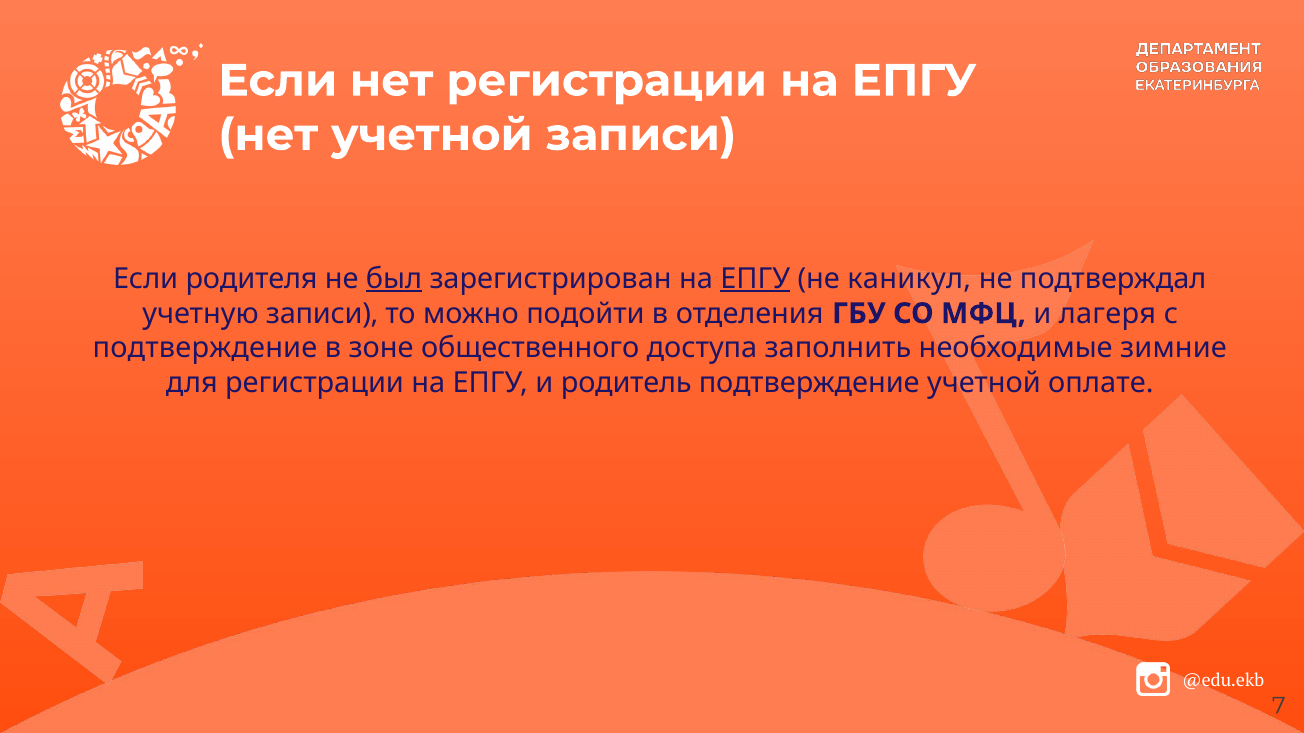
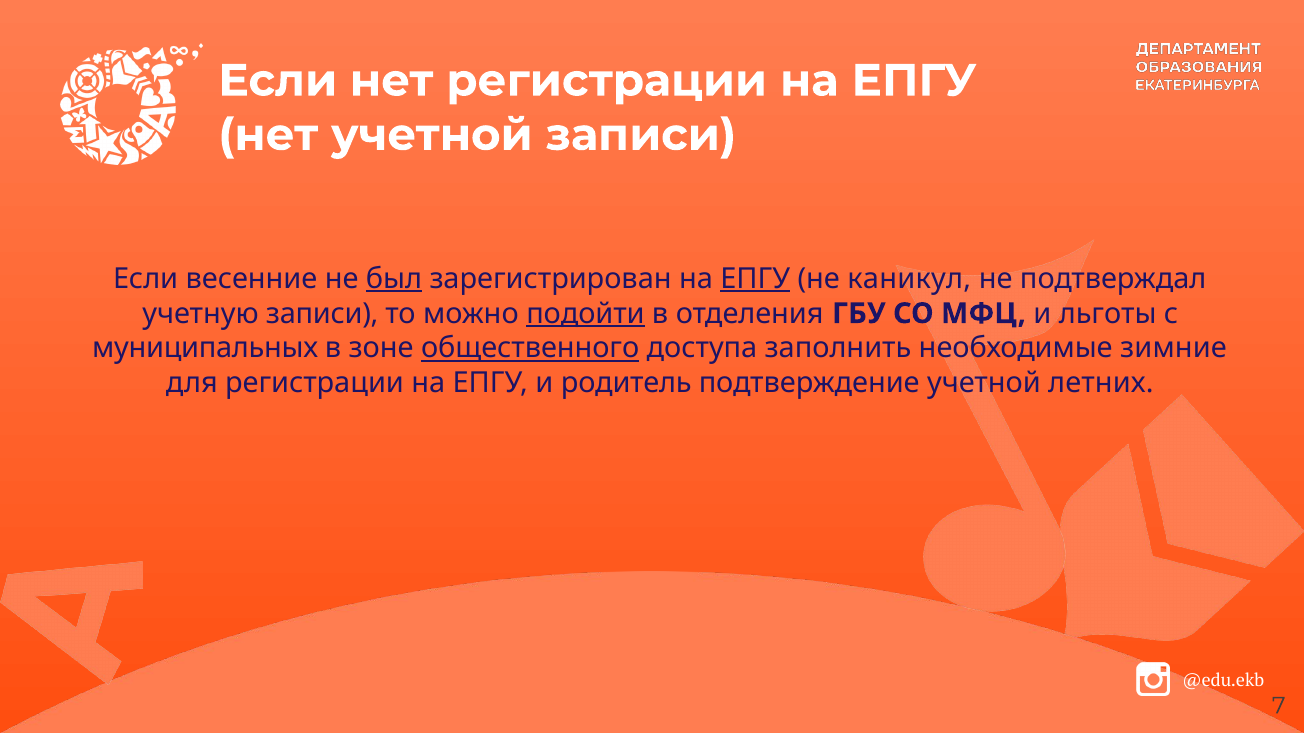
родителя: родителя -> весенние
подойти underline: none -> present
лагеря: лагеря -> льготы
подтверждение at (205, 348): подтверждение -> муниципальных
общественного underline: none -> present
оплате: оплате -> летних
